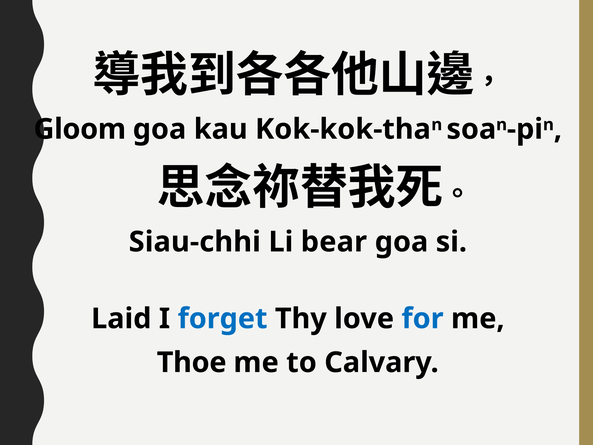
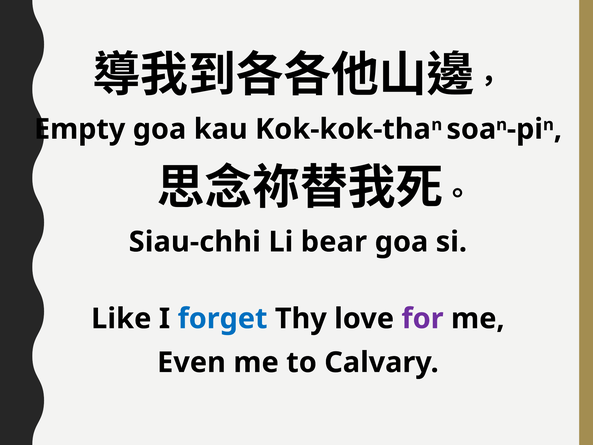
Gloom: Gloom -> Empty
Laid: Laid -> Like
for colour: blue -> purple
Thoe: Thoe -> Even
